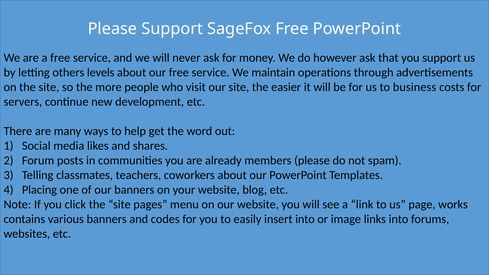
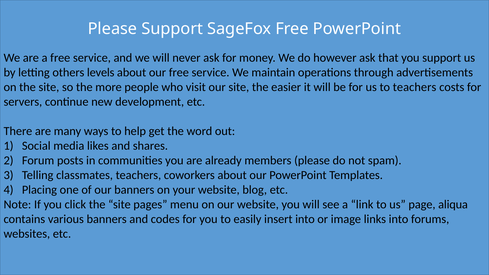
to business: business -> teachers
works: works -> aliqua
